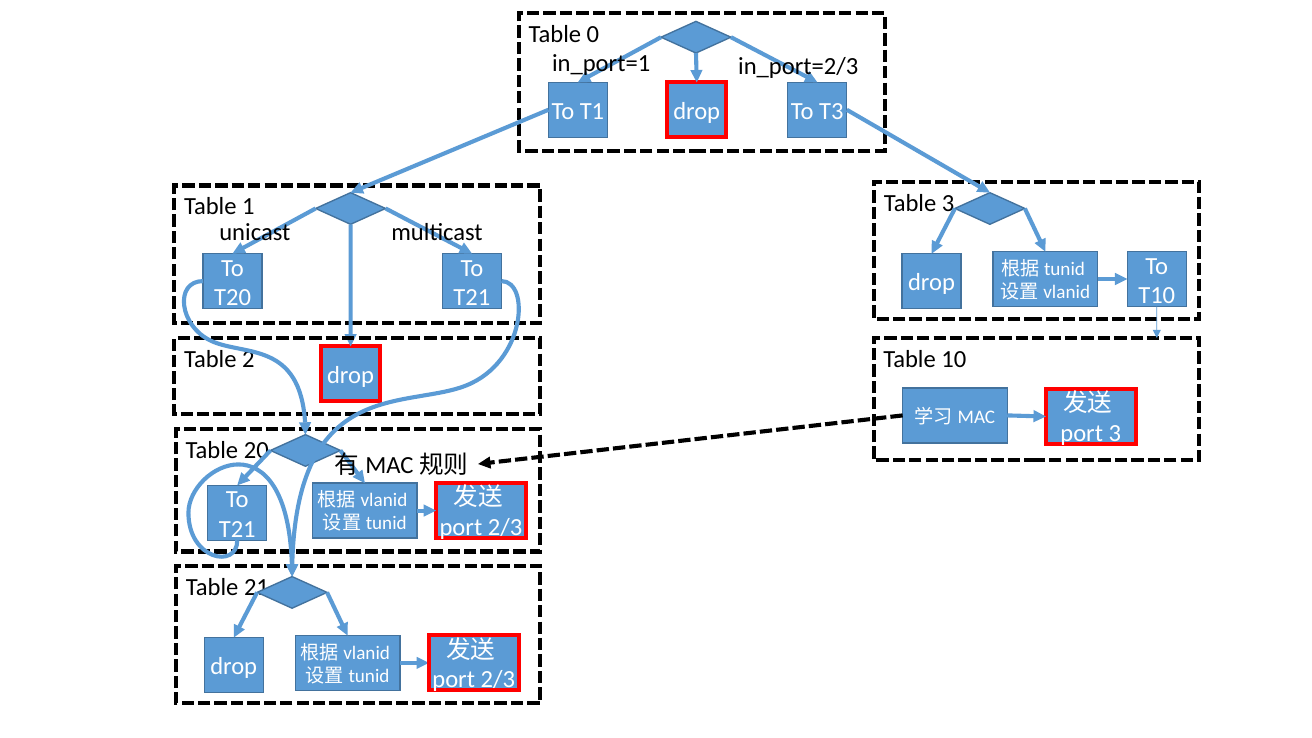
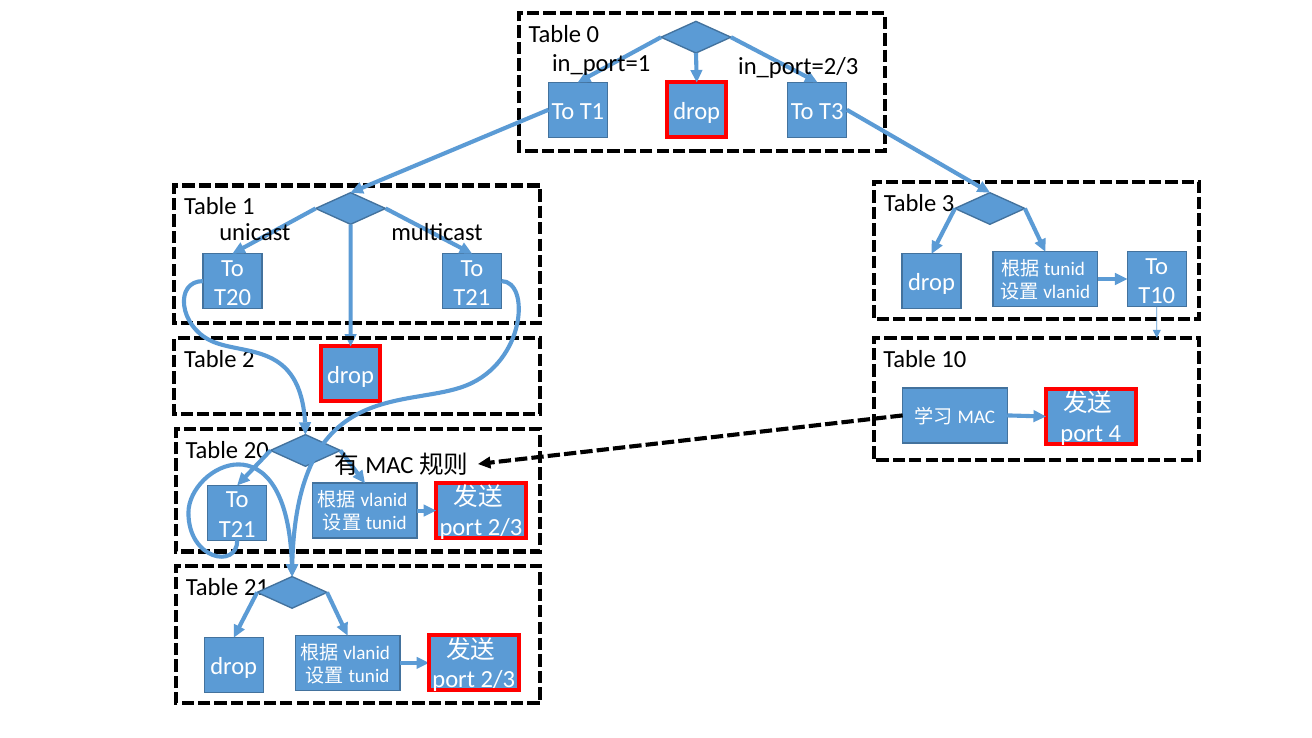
3 at (1115, 433): 3 -> 4
